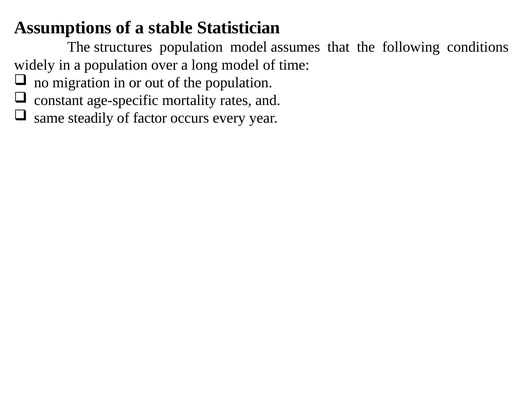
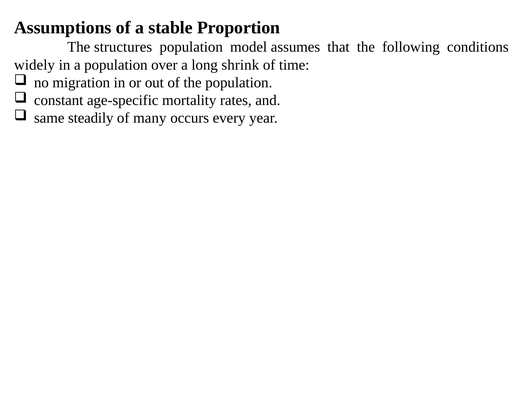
Statistician: Statistician -> Proportion
long model: model -> shrink
factor: factor -> many
